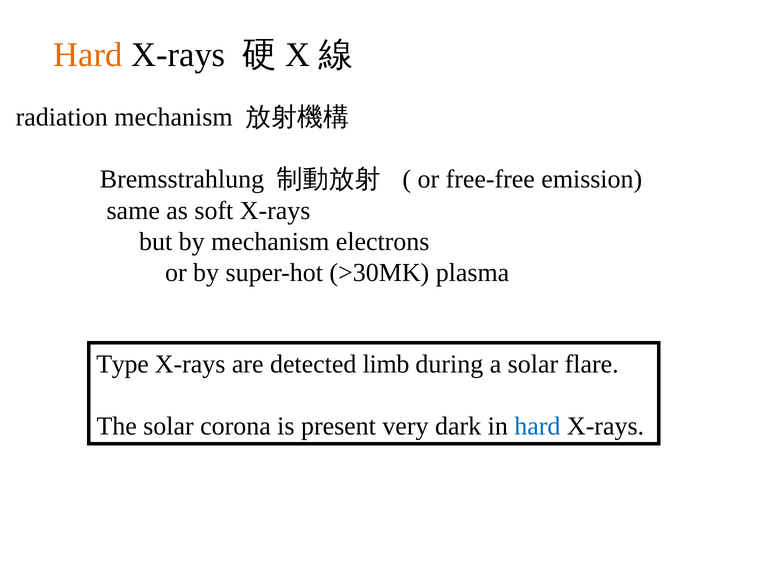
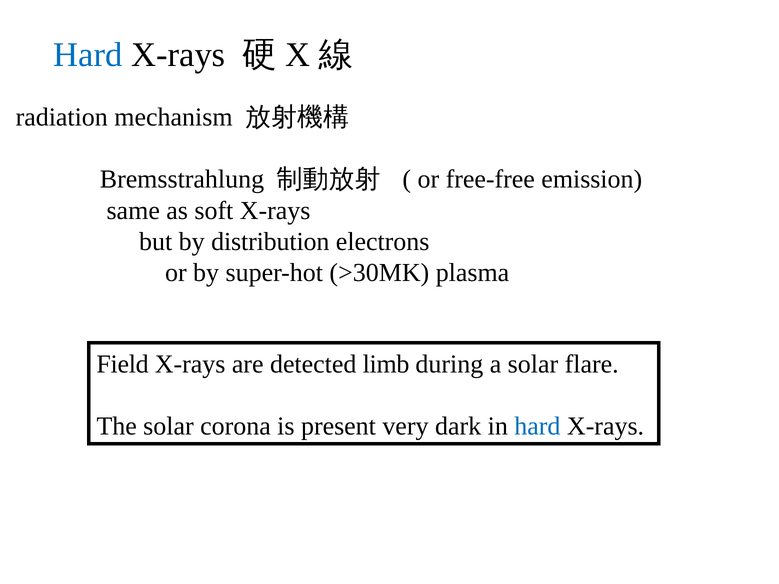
Hard at (88, 55) colour: orange -> blue
by mechanism: mechanism -> distribution
Type: Type -> Field
